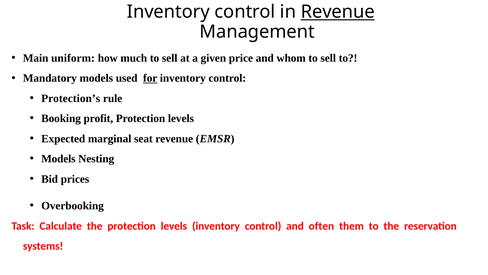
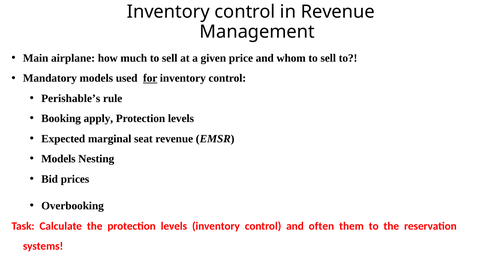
Revenue at (338, 12) underline: present -> none
uniform: uniform -> airplane
Protection’s: Protection’s -> Perishable’s
profit: profit -> apply
